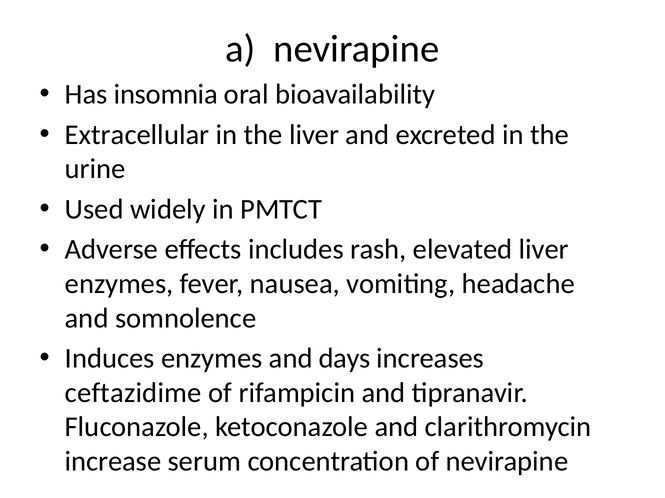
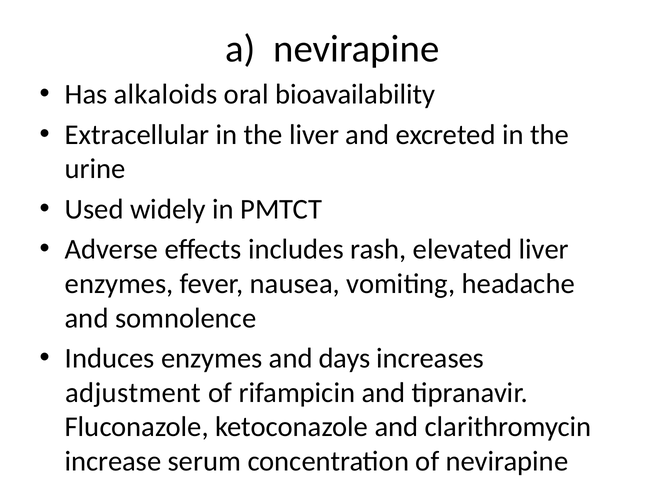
insomnia: insomnia -> alkaloids
ceftazidime: ceftazidime -> adjustment
